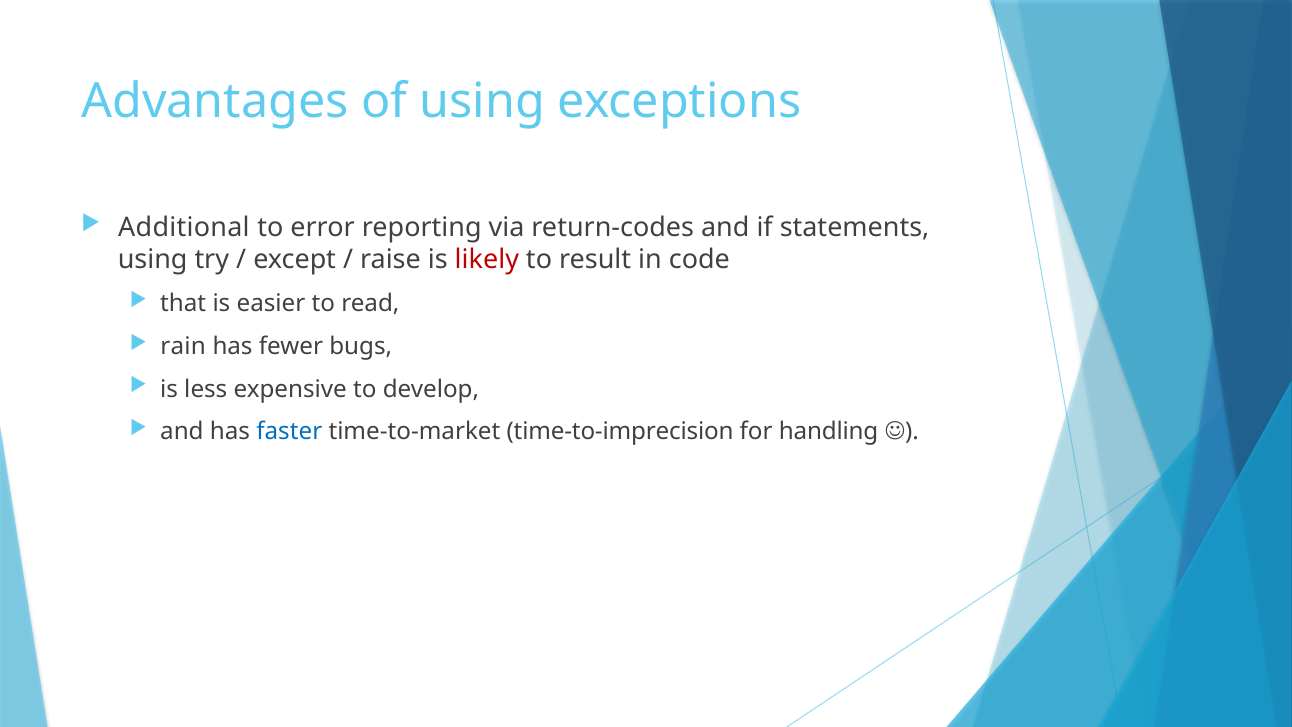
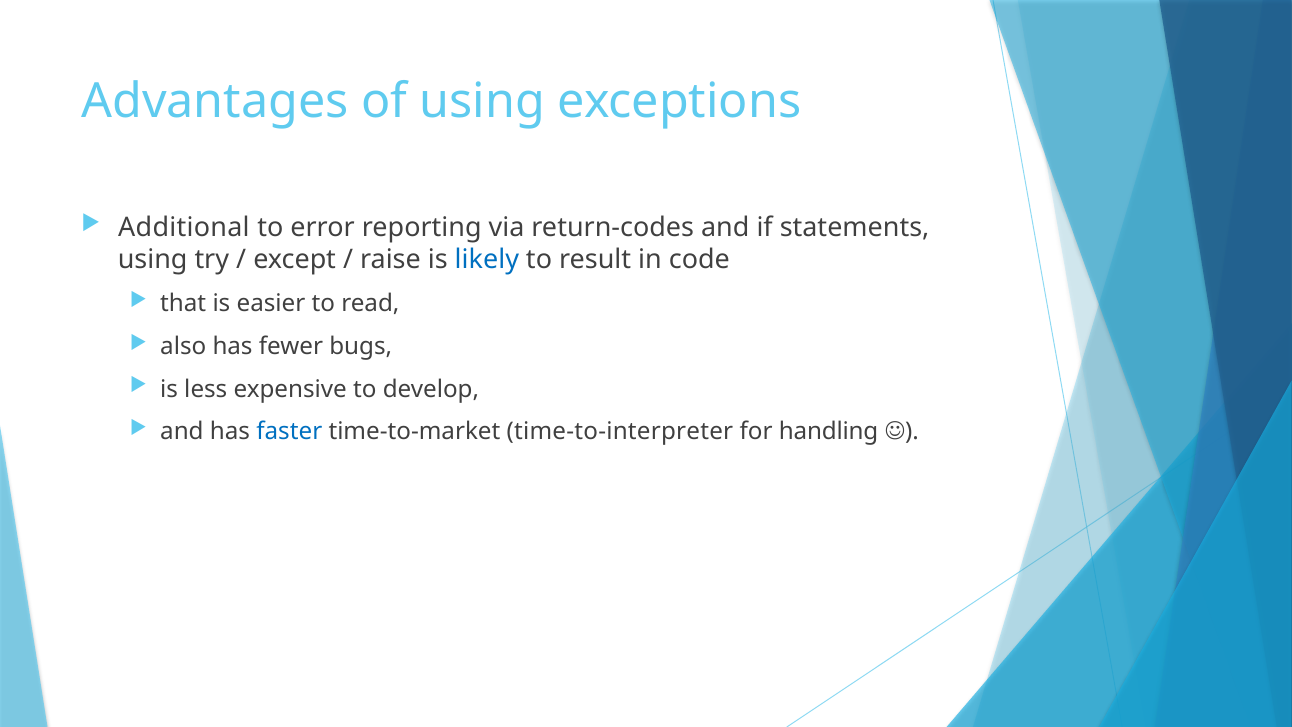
likely colour: red -> blue
rain: rain -> also
time-to-imprecision: time-to-imprecision -> time-to-interpreter
